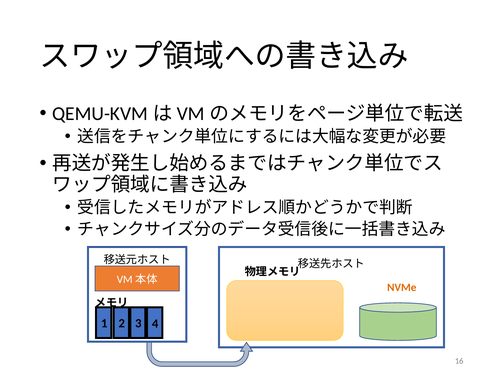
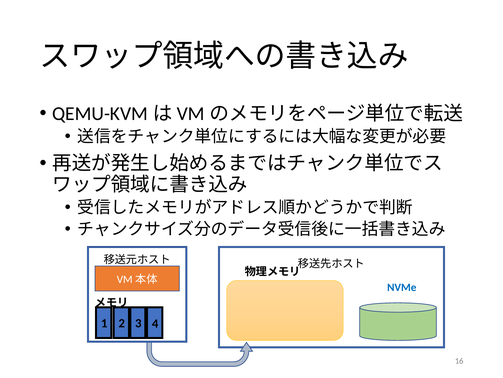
NVMe colour: orange -> blue
